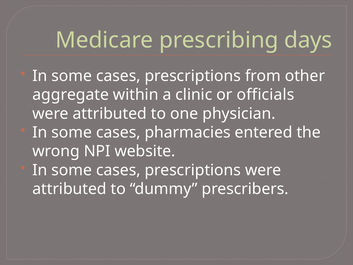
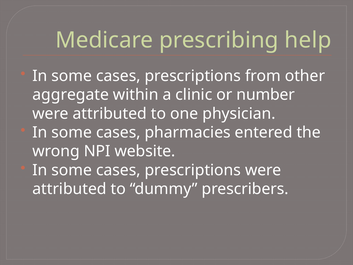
days: days -> help
officials: officials -> number
